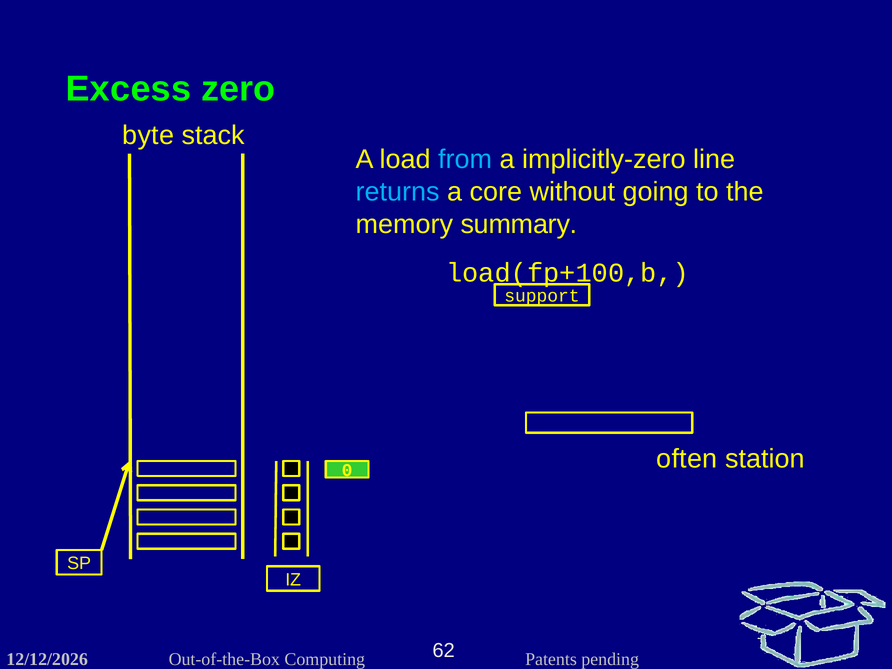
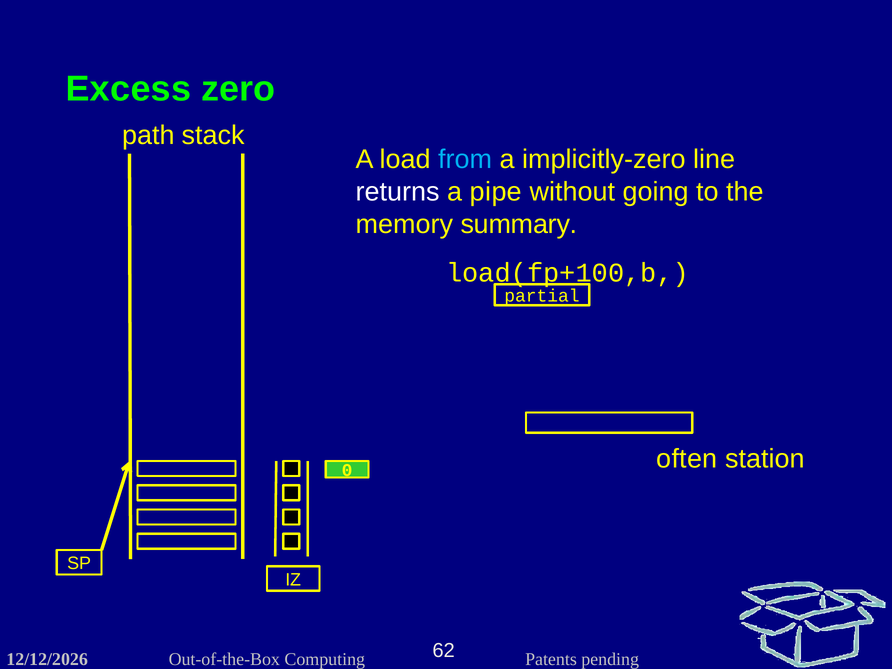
byte: byte -> path
returns colour: light blue -> white
core: core -> pipe
support: support -> partial
